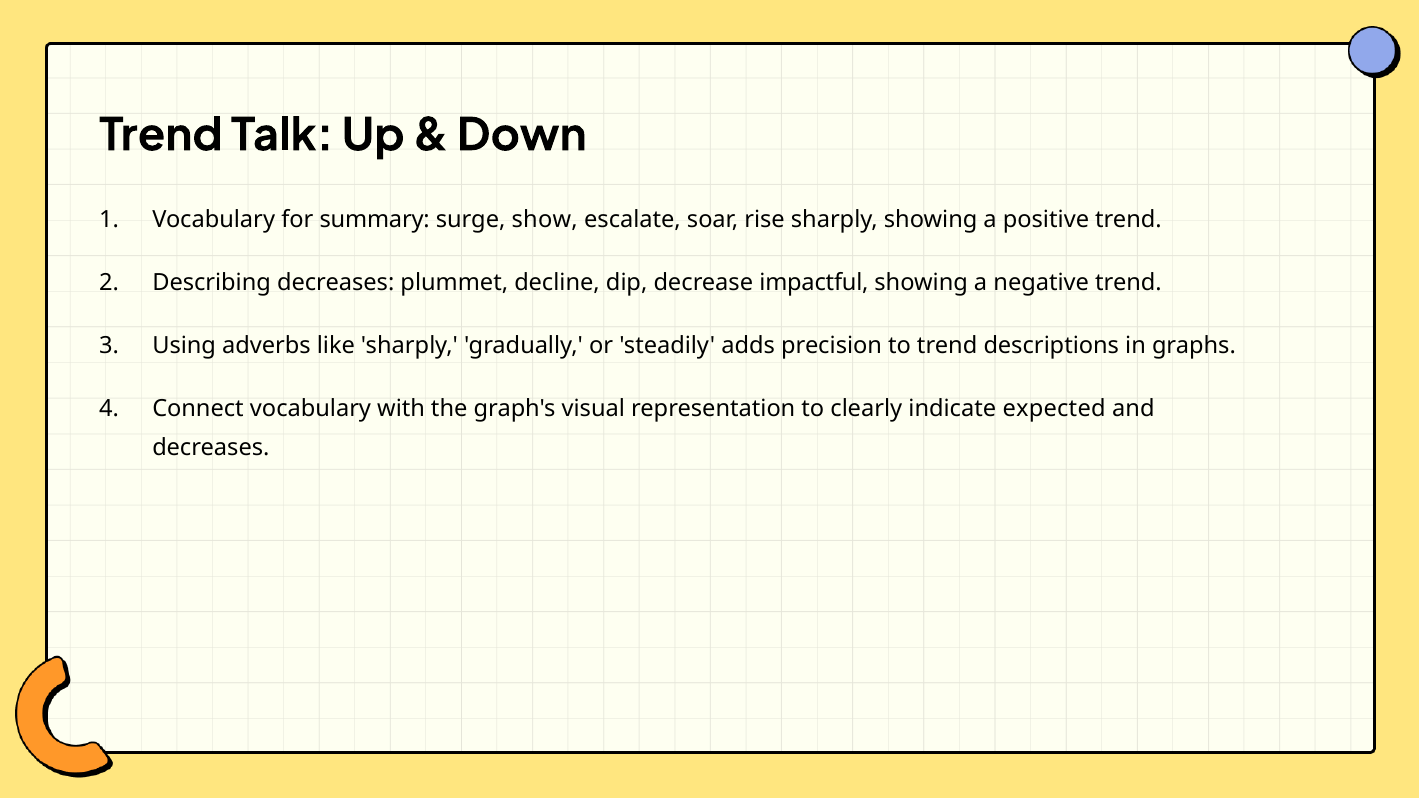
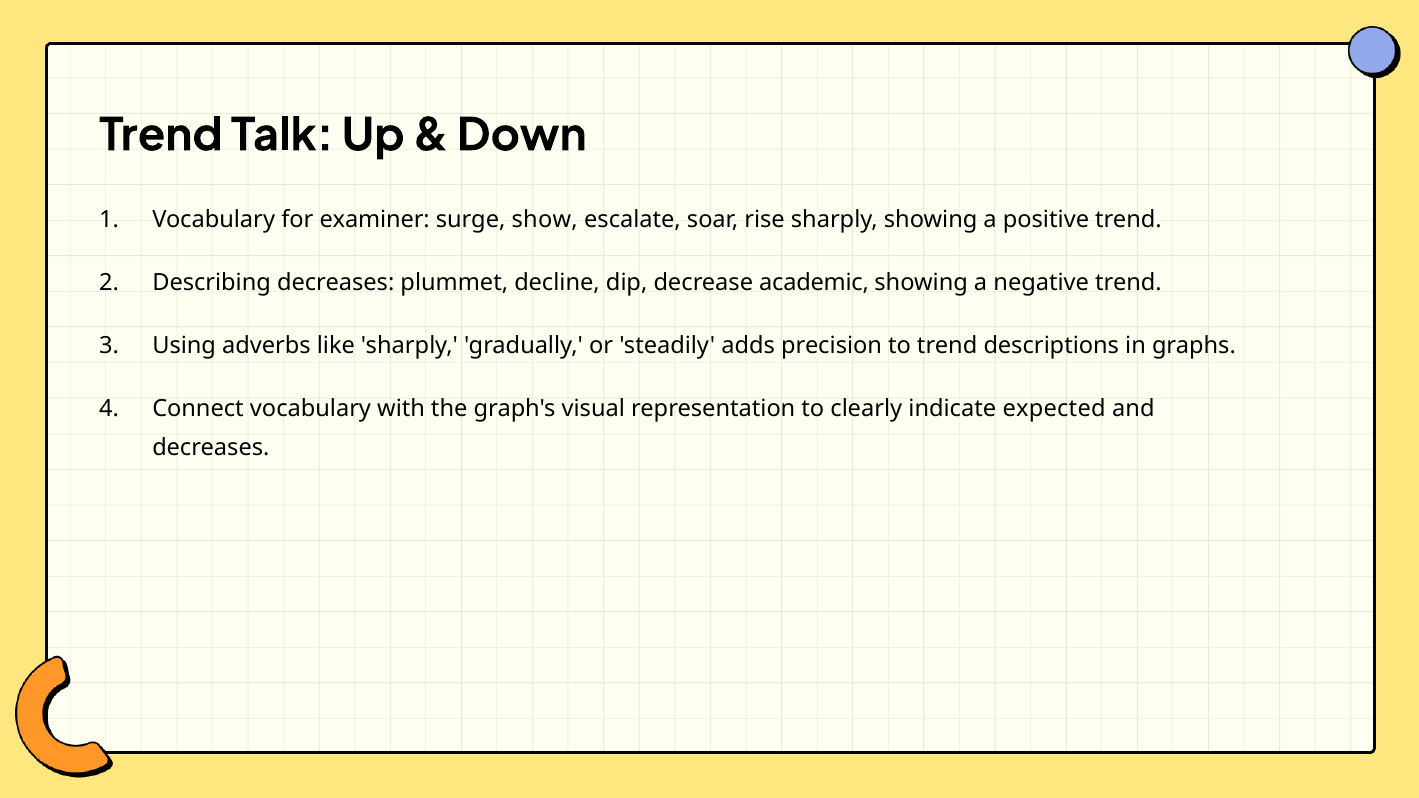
summary: summary -> examiner
impactful: impactful -> academic
